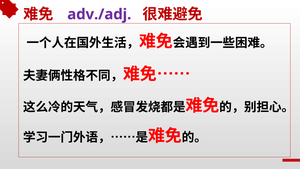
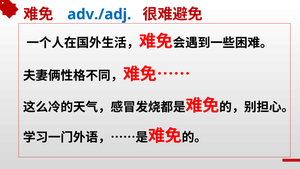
adv./adj colour: purple -> blue
